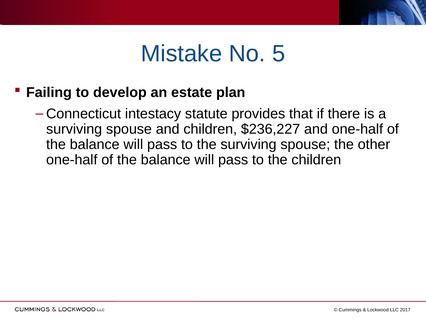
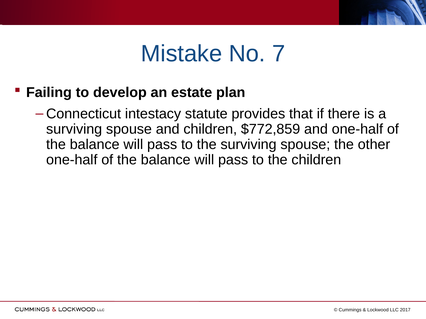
5: 5 -> 7
$236,227: $236,227 -> $772,859
